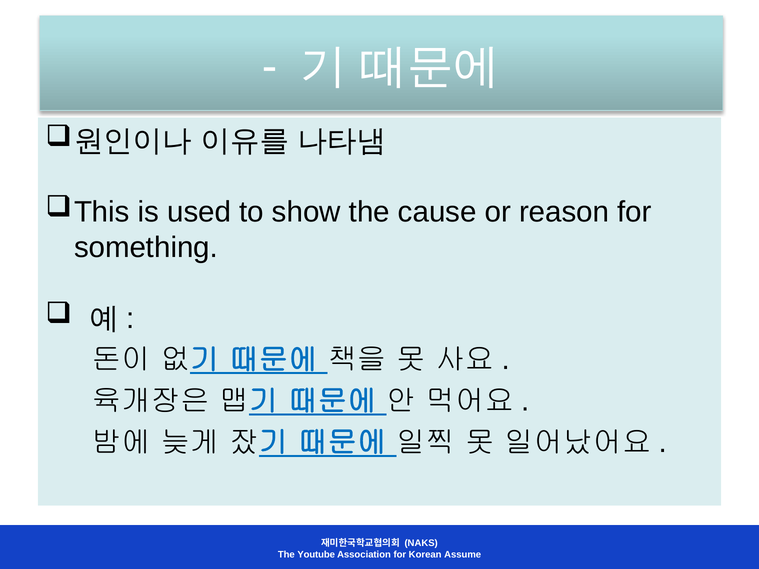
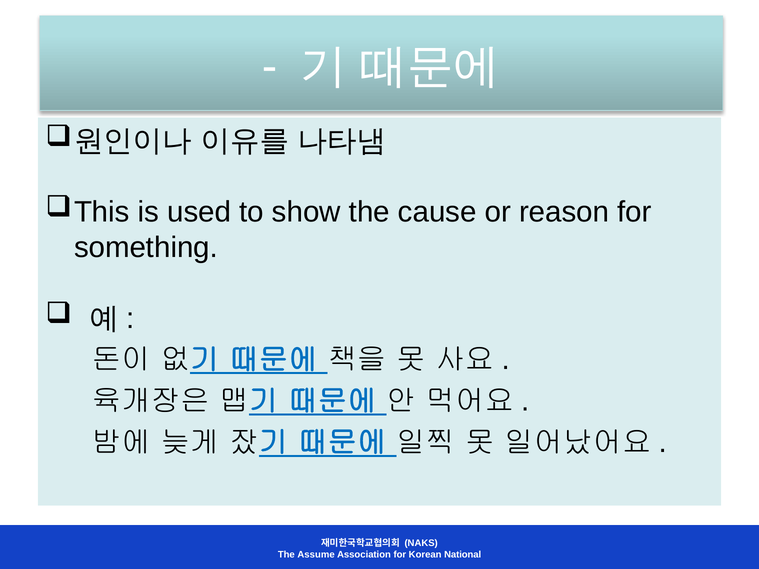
Youtube: Youtube -> Assume
Assume: Assume -> National
